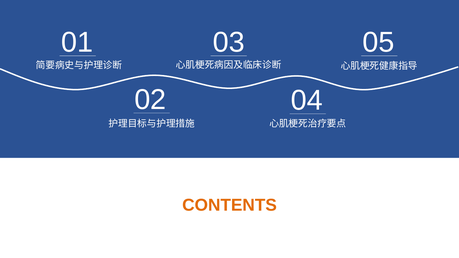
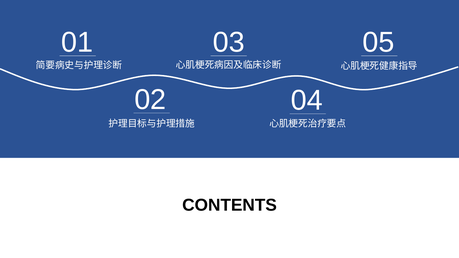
CONTENTS colour: orange -> black
